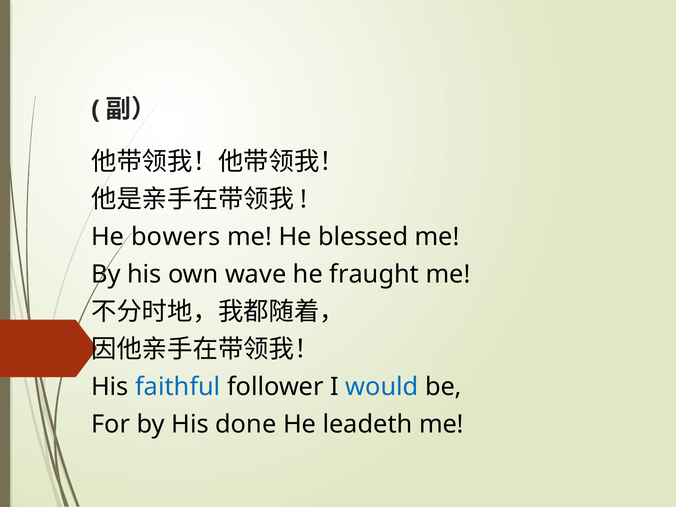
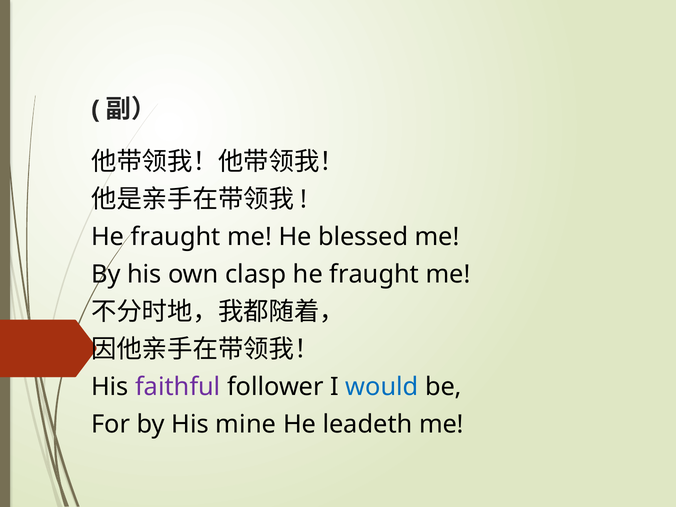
bowers at (176, 237): bowers -> fraught
wave: wave -> clasp
faithful colour: blue -> purple
done: done -> mine
